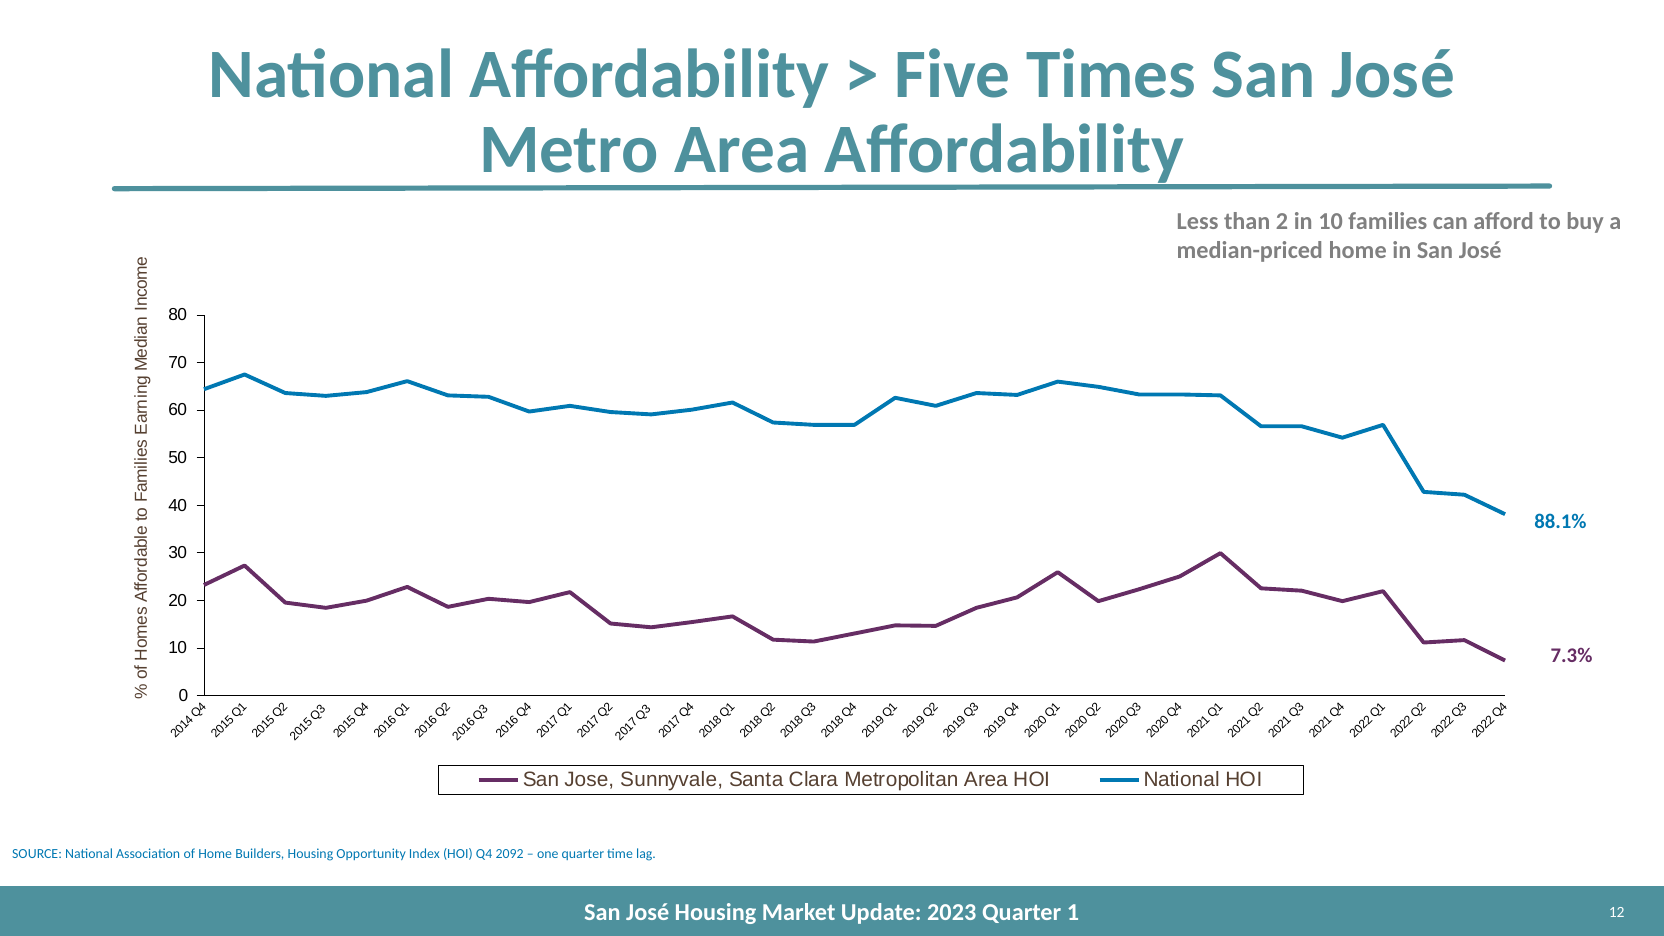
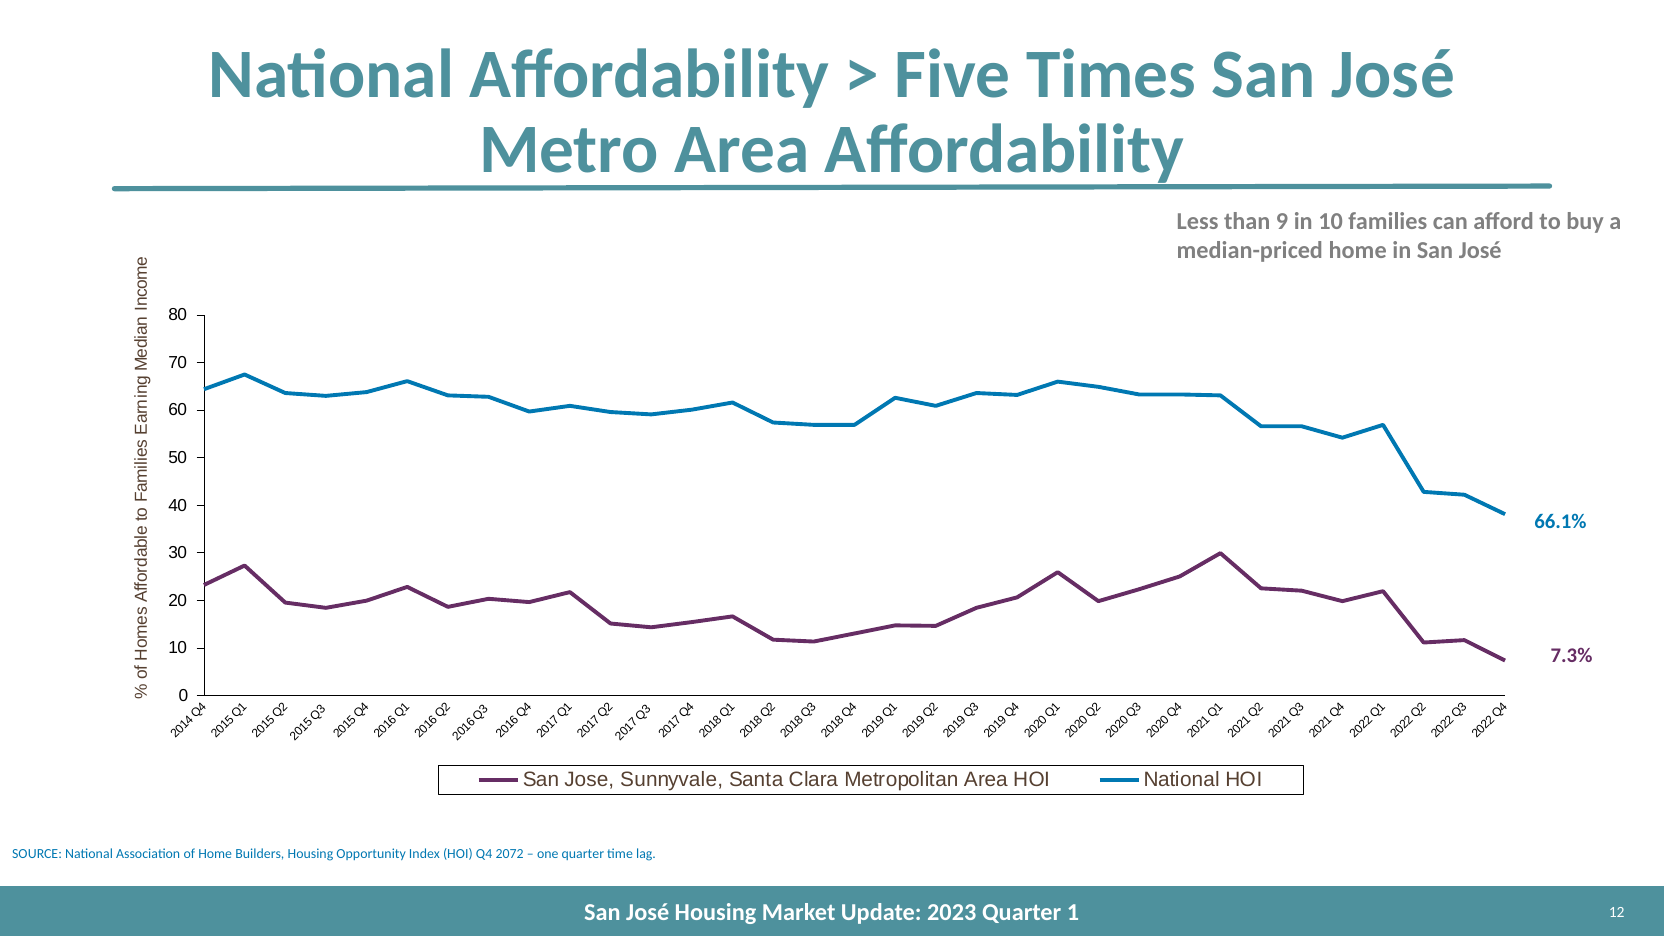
than 2: 2 -> 9
88.1%: 88.1% -> 66.1%
2092: 2092 -> 2072
